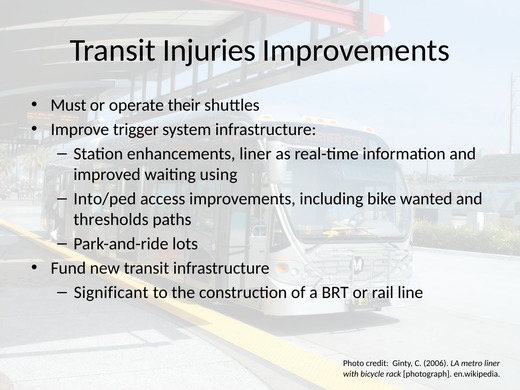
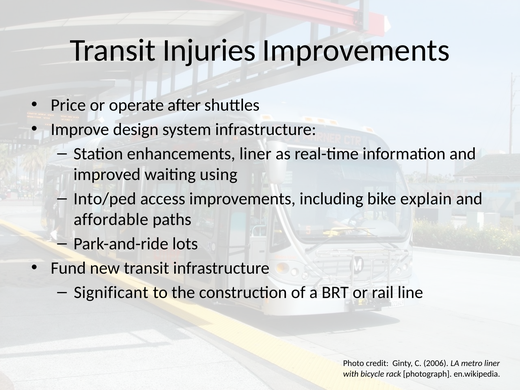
Must: Must -> Price
their: their -> after
trigger: trigger -> design
wanted: wanted -> explain
thresholds: thresholds -> affordable
